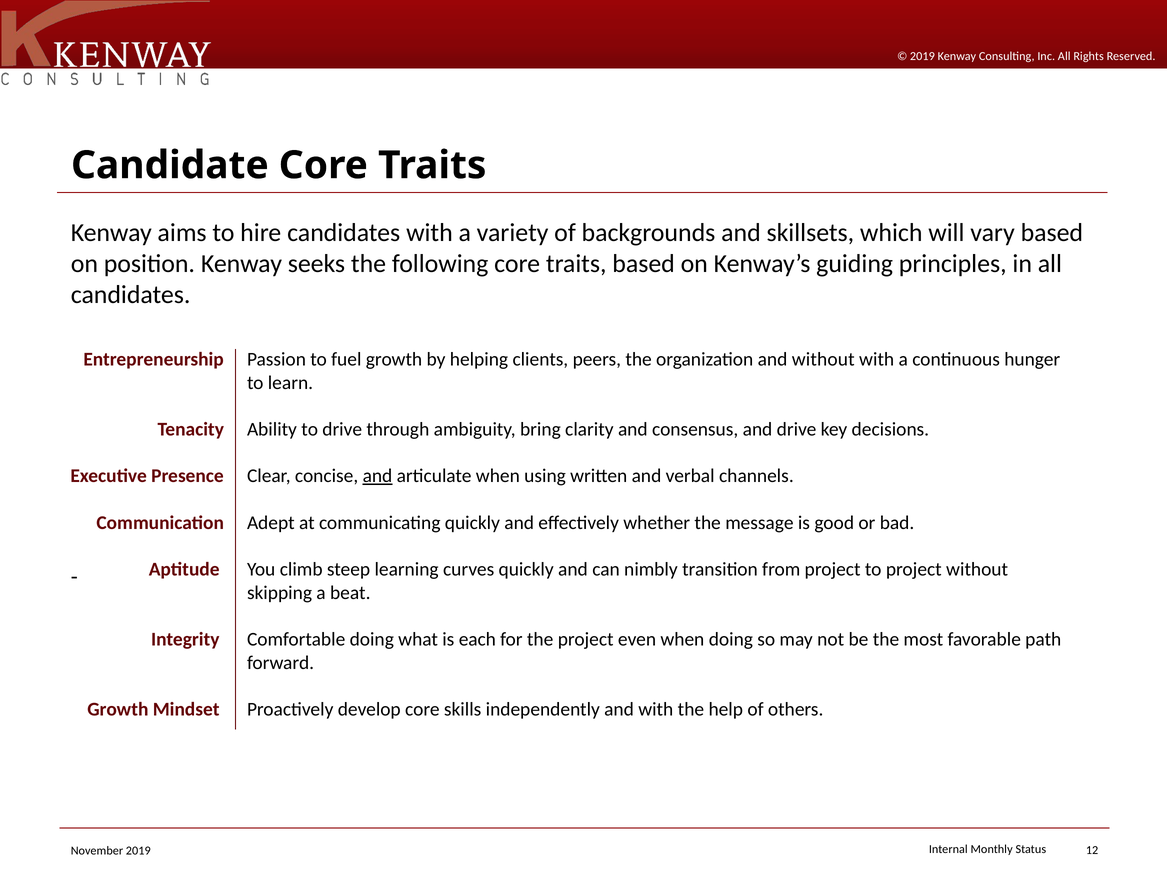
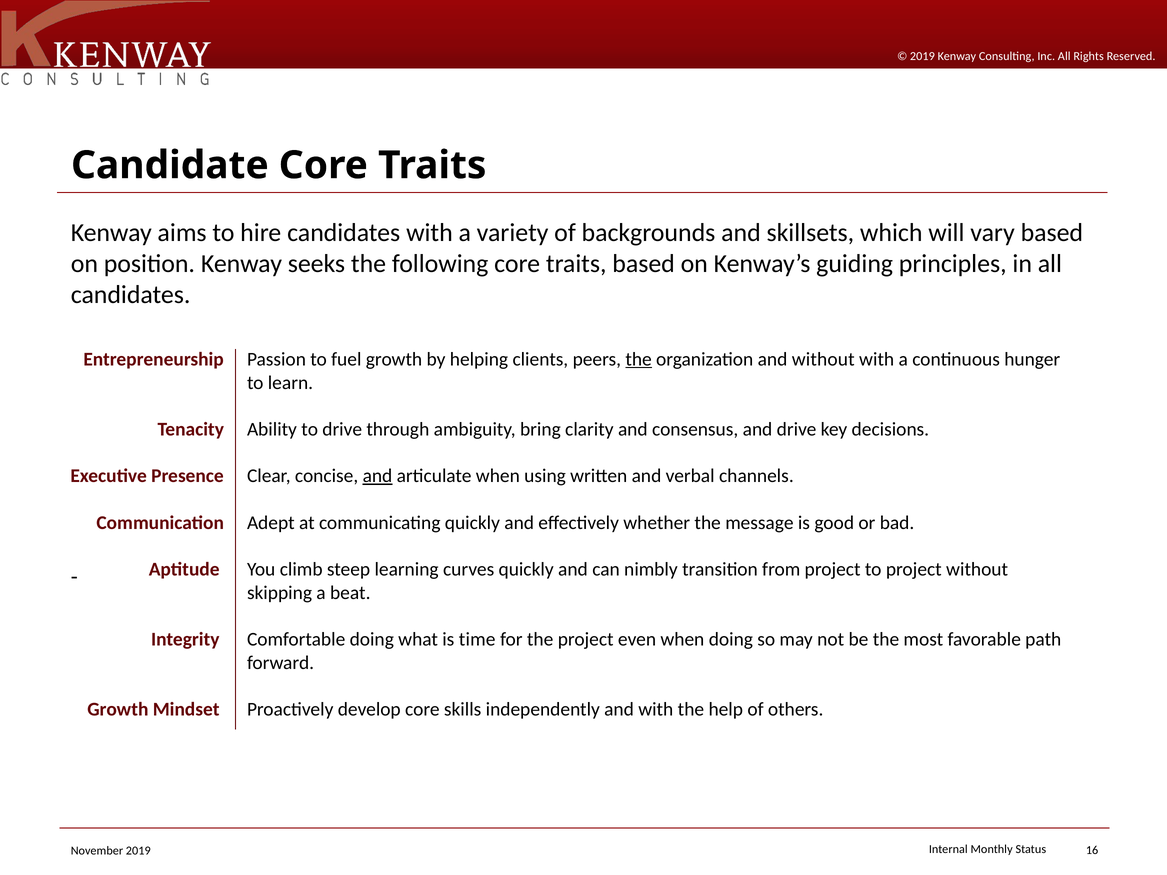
the at (639, 359) underline: none -> present
each: each -> time
12: 12 -> 16
